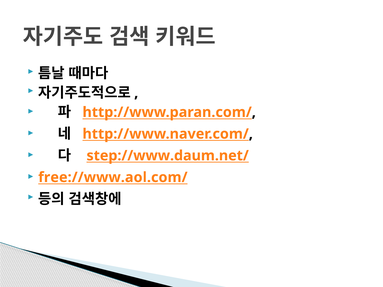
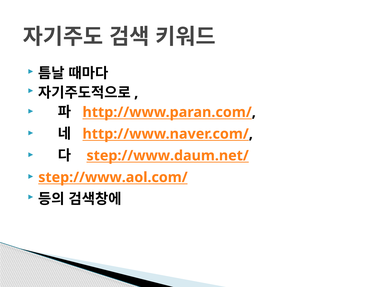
free://www.aol.com/: free://www.aol.com/ -> step://www.aol.com/
